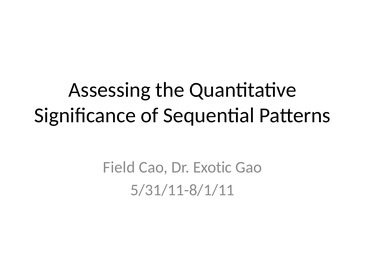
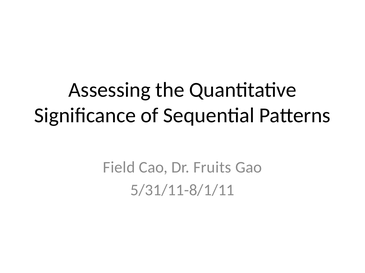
Exotic: Exotic -> Fruits
